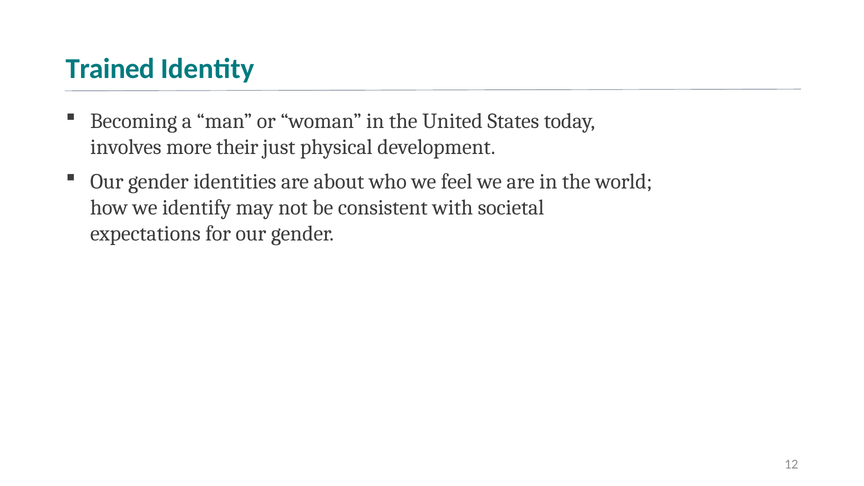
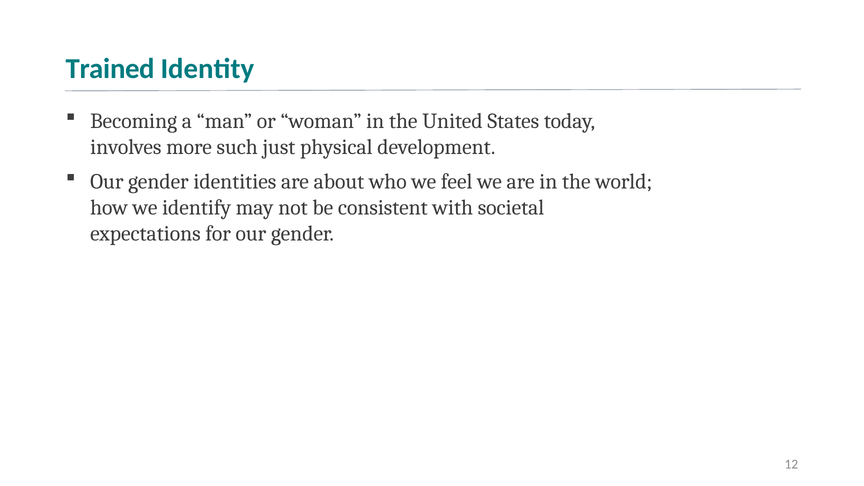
their: their -> such
